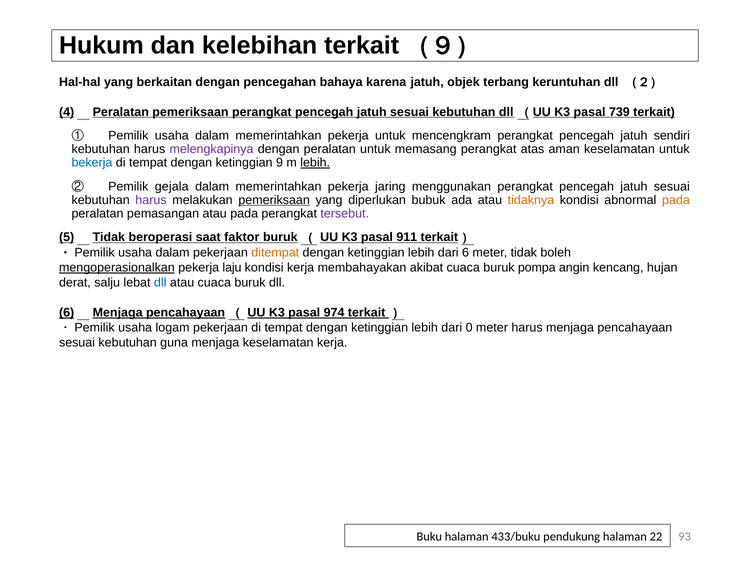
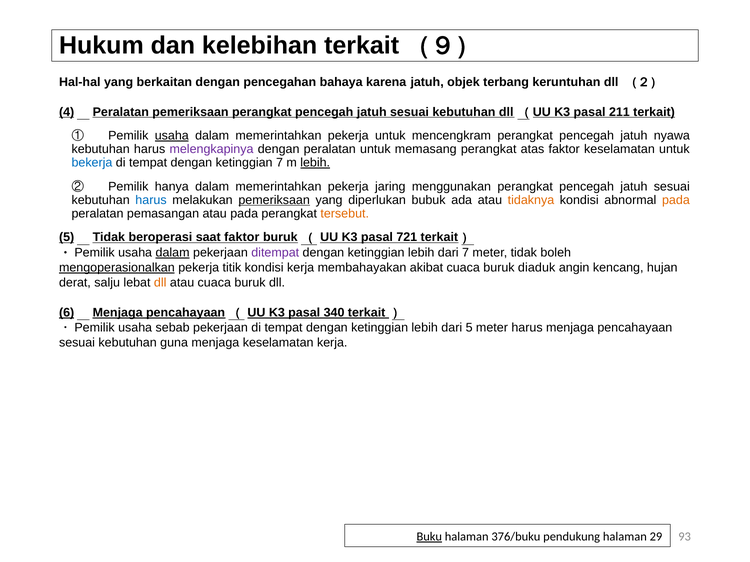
739: 739 -> 211
usaha at (172, 136) underline: none -> present
sendiri: sendiri -> nyawa
atas aman: aman -> faktor
ketinggian 9: 9 -> 7
gejala: gejala -> hanya
harus at (151, 200) colour: purple -> blue
tersebut colour: purple -> orange
911: 911 -> 721
dalam at (173, 253) underline: none -> present
ditempat colour: orange -> purple
dari 6: 6 -> 7
laju: laju -> titik
pompa: pompa -> diaduk
dll at (160, 283) colour: blue -> orange
974: 974 -> 340
logam: logam -> sebab
dari 0: 0 -> 5
Buku underline: none -> present
433/buku: 433/buku -> 376/buku
22: 22 -> 29
